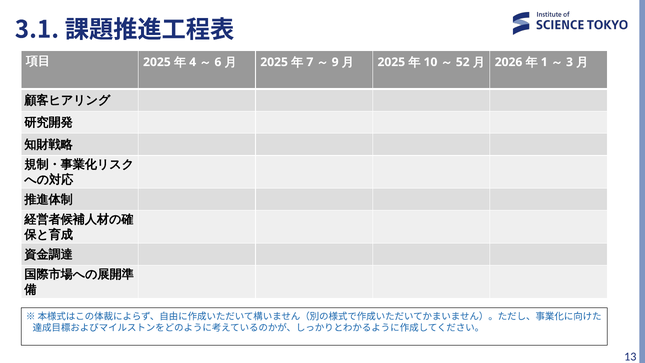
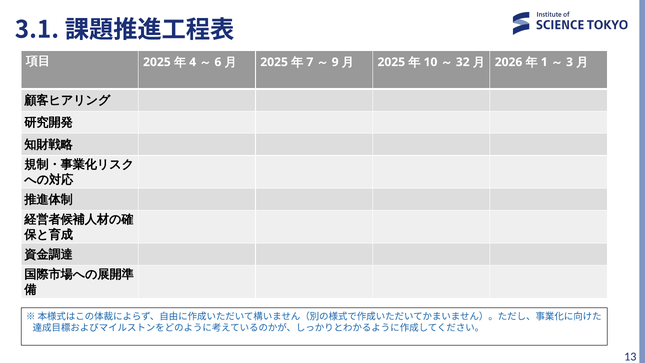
52: 52 -> 32
